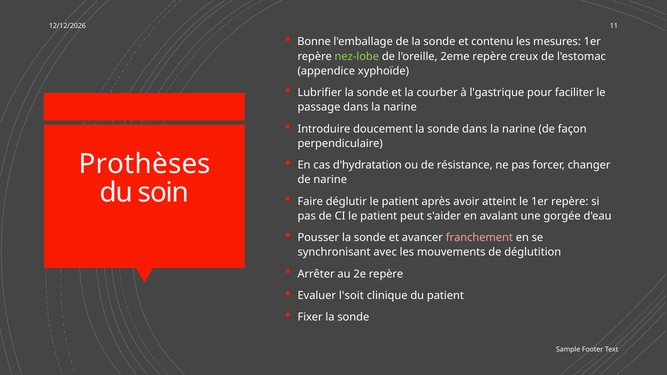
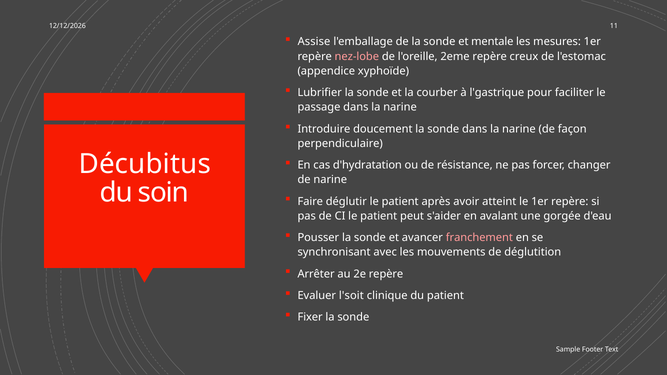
Bonne: Bonne -> Assise
contenu: contenu -> mentale
nez-lobe colour: light green -> pink
Prothèses: Prothèses -> Décubitus
